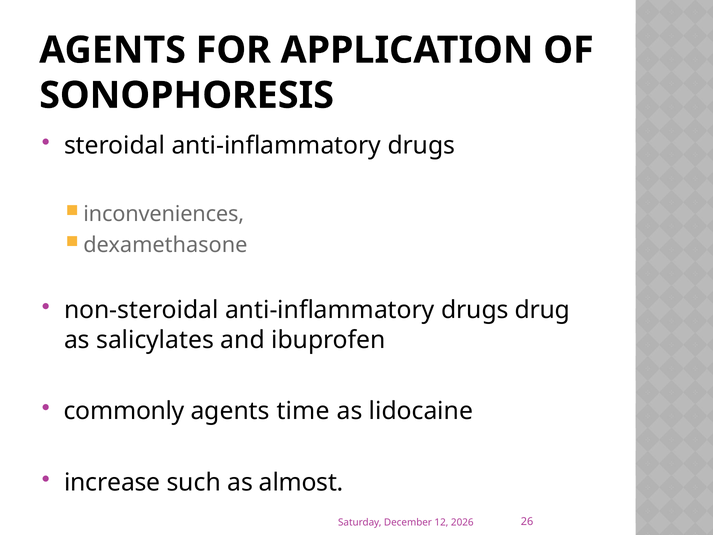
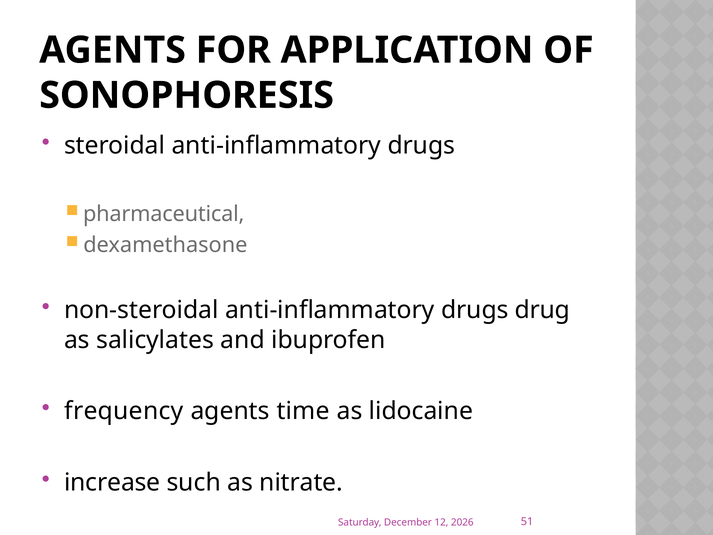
inconveniences: inconveniences -> pharmaceutical
commonly: commonly -> frequency
almost: almost -> nitrate
26: 26 -> 51
